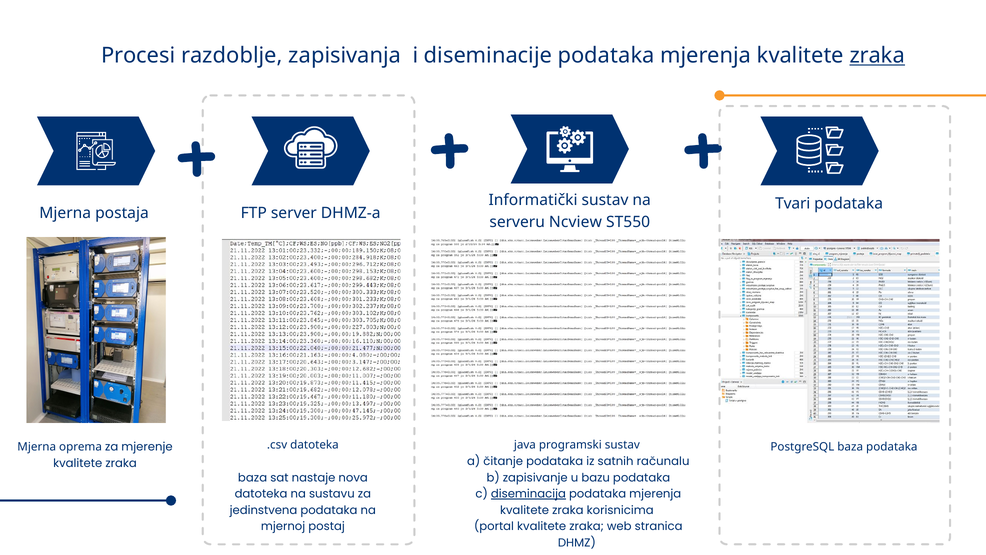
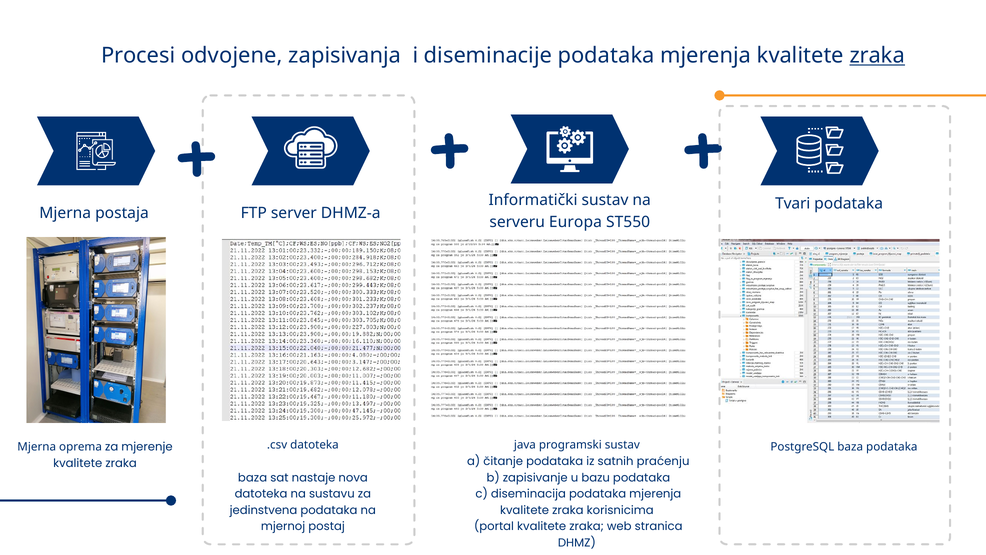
razdoblje: razdoblje -> odvojene
Ncview: Ncview -> Europa
računalu: računalu -> praćenju
diseminacija underline: present -> none
